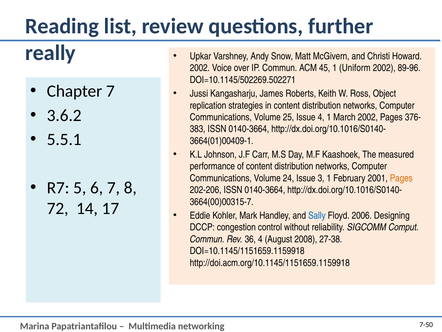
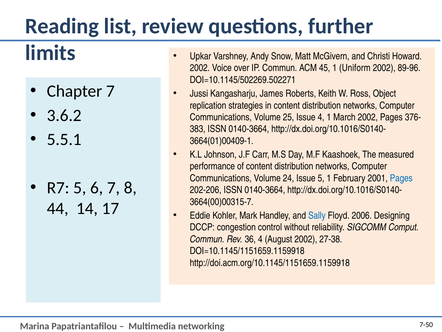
really: really -> limits
Issue 3: 3 -> 5
Pages at (401, 178) colour: orange -> blue
72: 72 -> 44
August 2008: 2008 -> 2002
